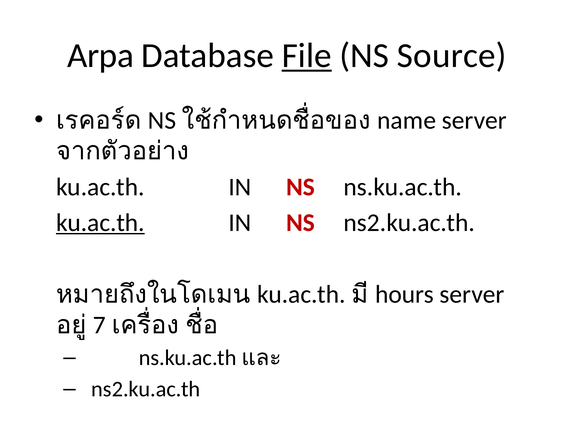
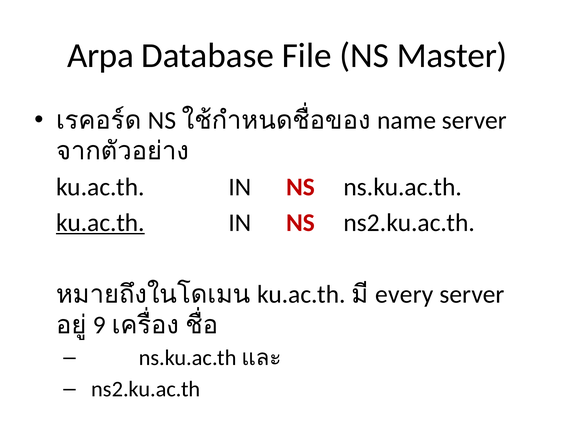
File underline: present -> none
Source: Source -> Master
hours: hours -> every
7: 7 -> 9
